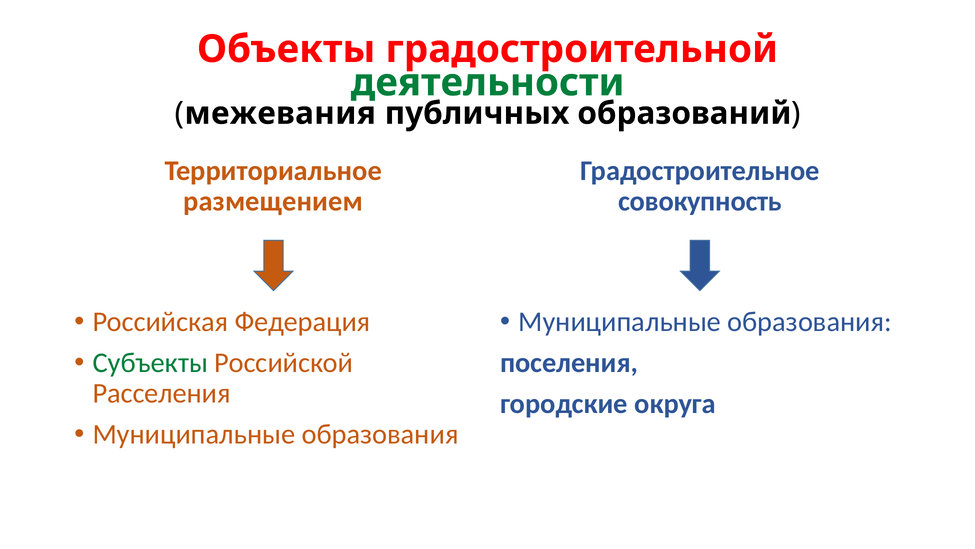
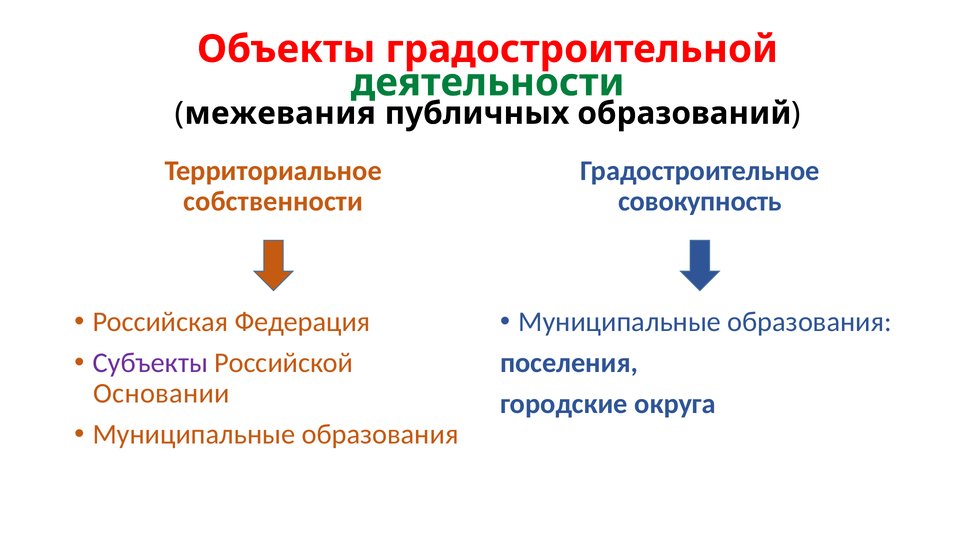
размещением: размещением -> собственности
Субъекты colour: green -> purple
Расселения: Расселения -> Основании
